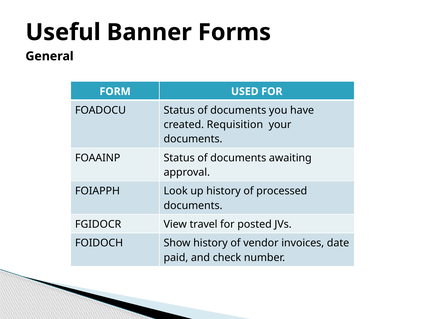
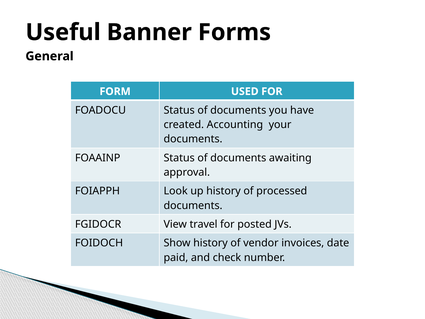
Requisition: Requisition -> Accounting
